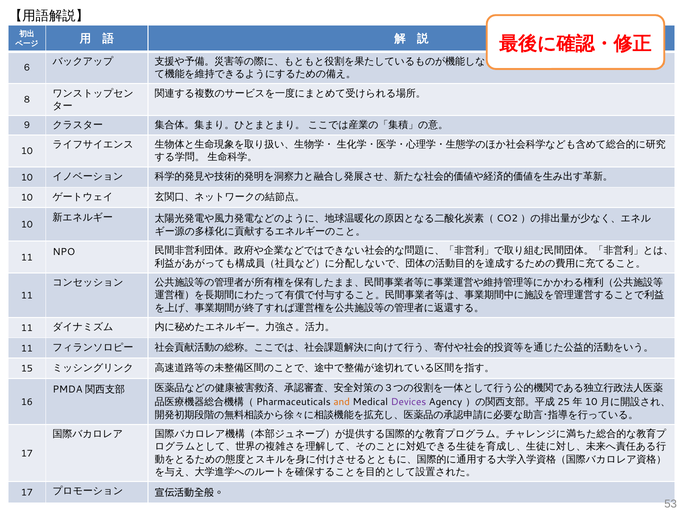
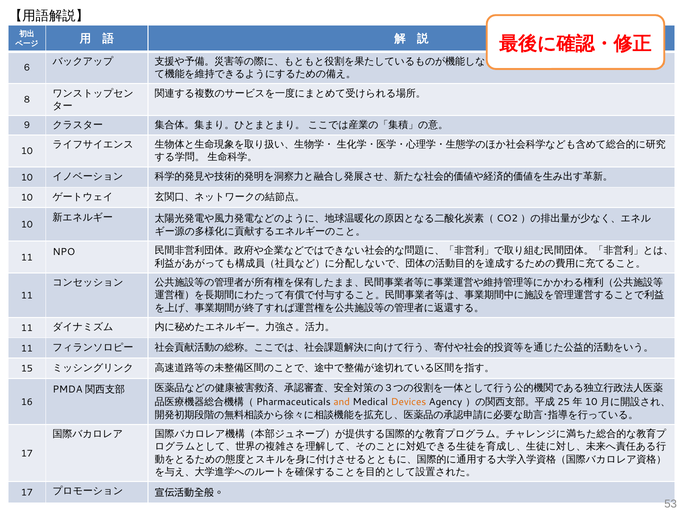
Devices colour: purple -> orange
